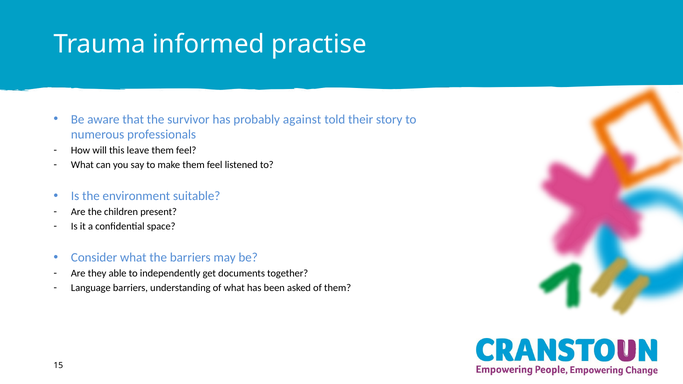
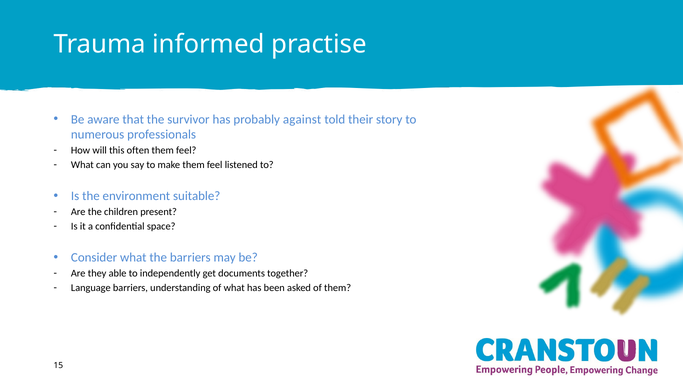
leave: leave -> often
